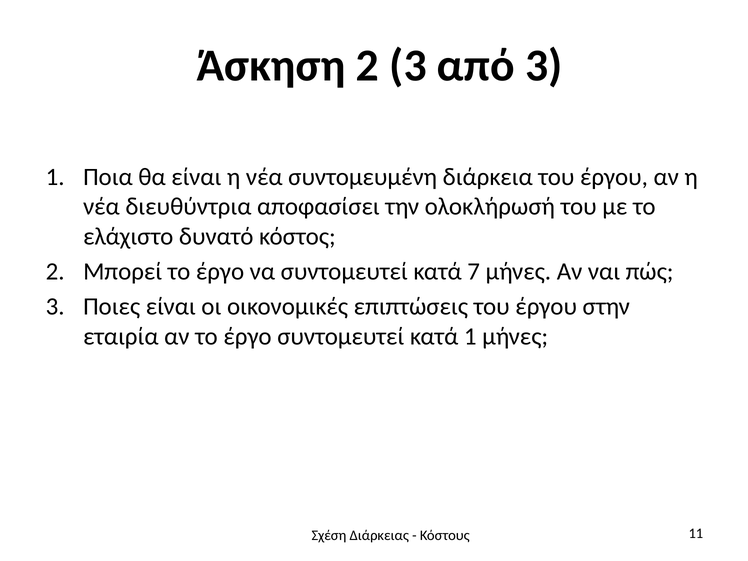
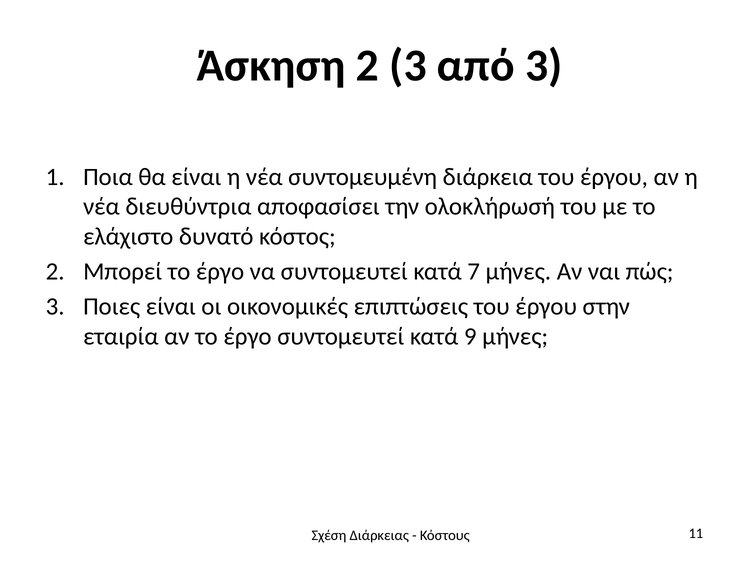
κατά 1: 1 -> 9
